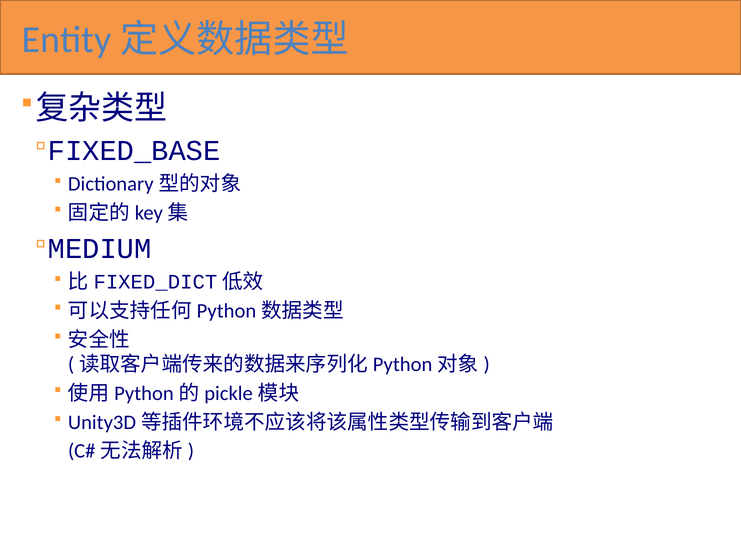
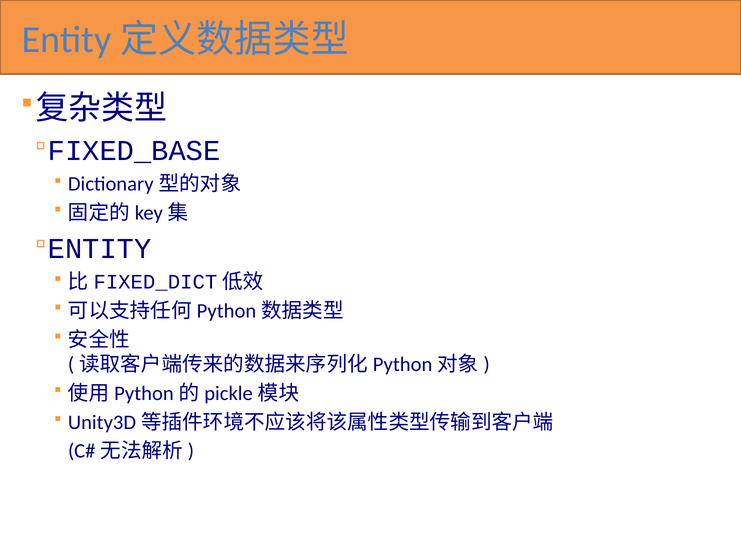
MEDIUM: MEDIUM -> ENTITY
